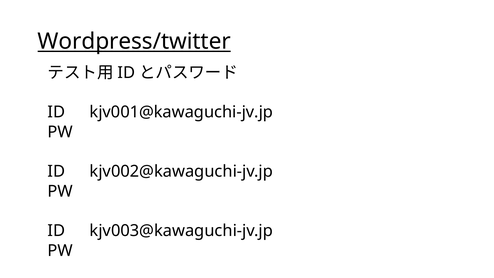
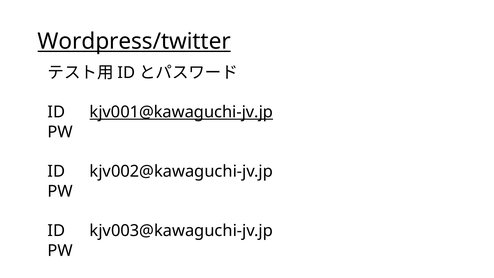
kjv001@kawaguchi-jv.jp underline: none -> present
